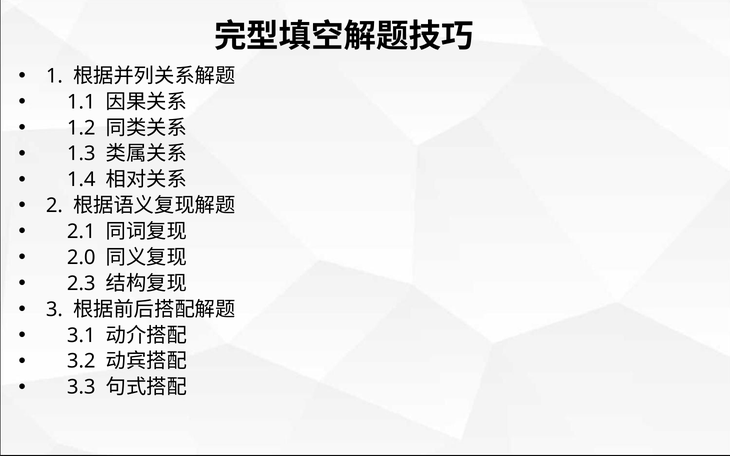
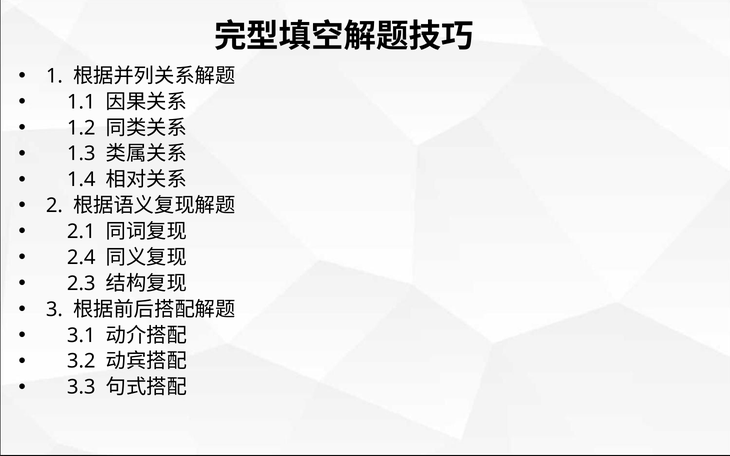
2.0: 2.0 -> 2.4
